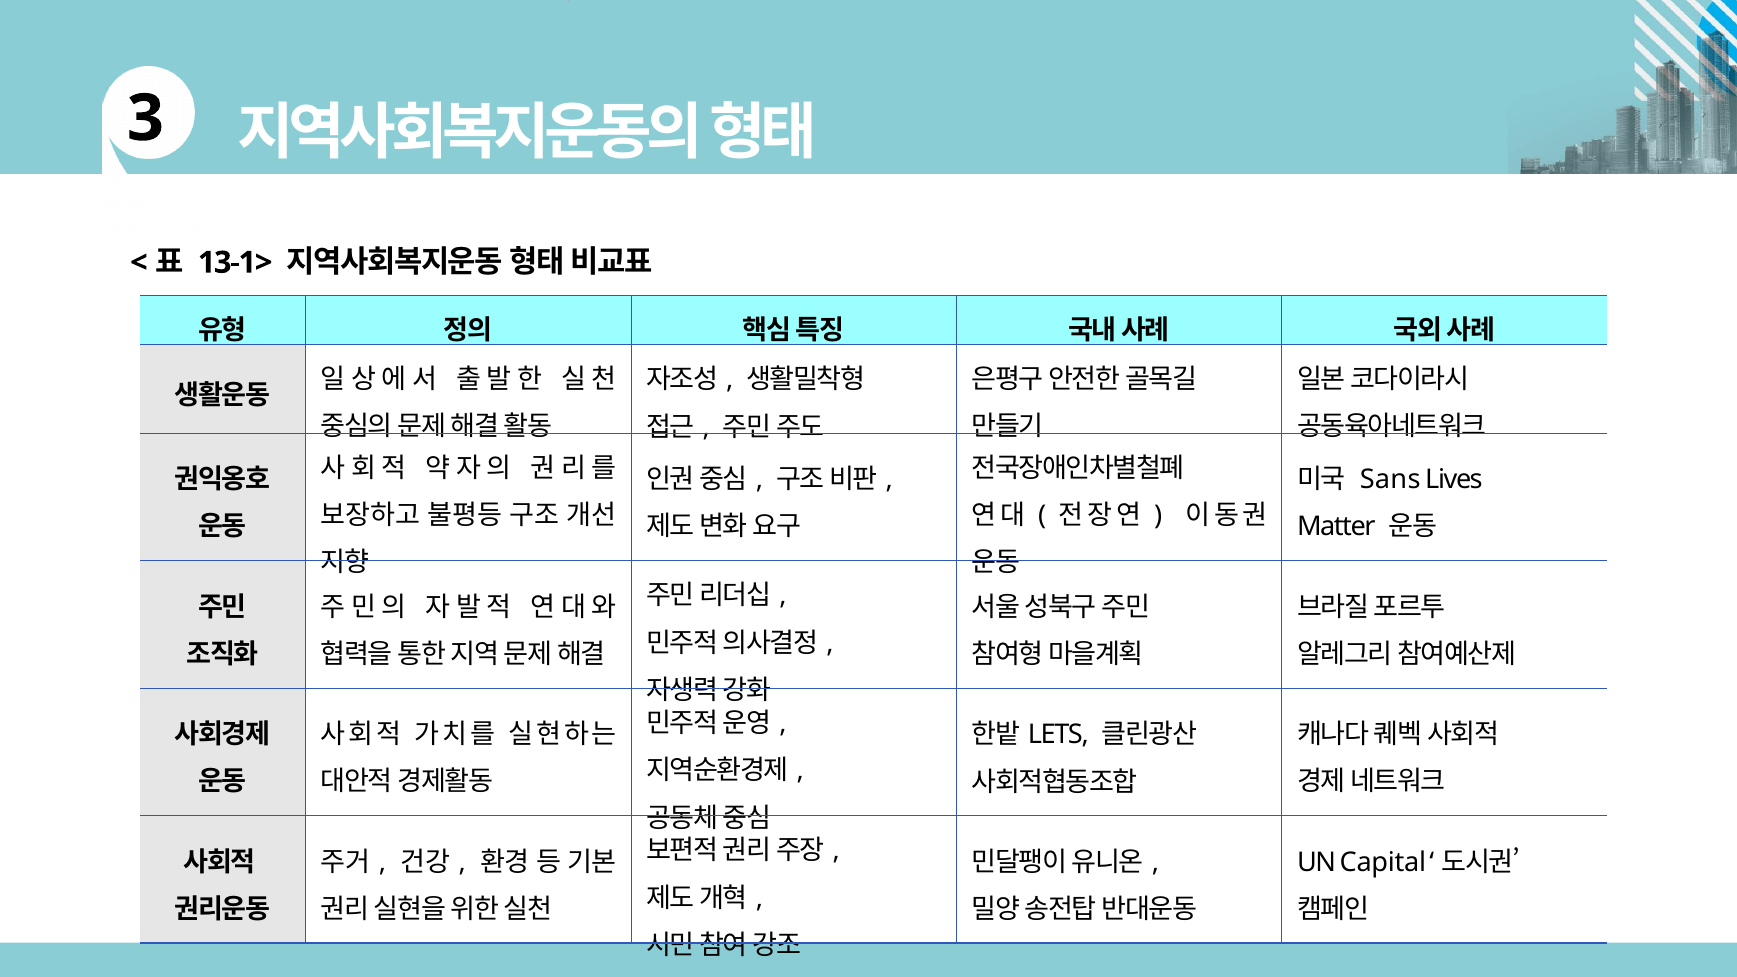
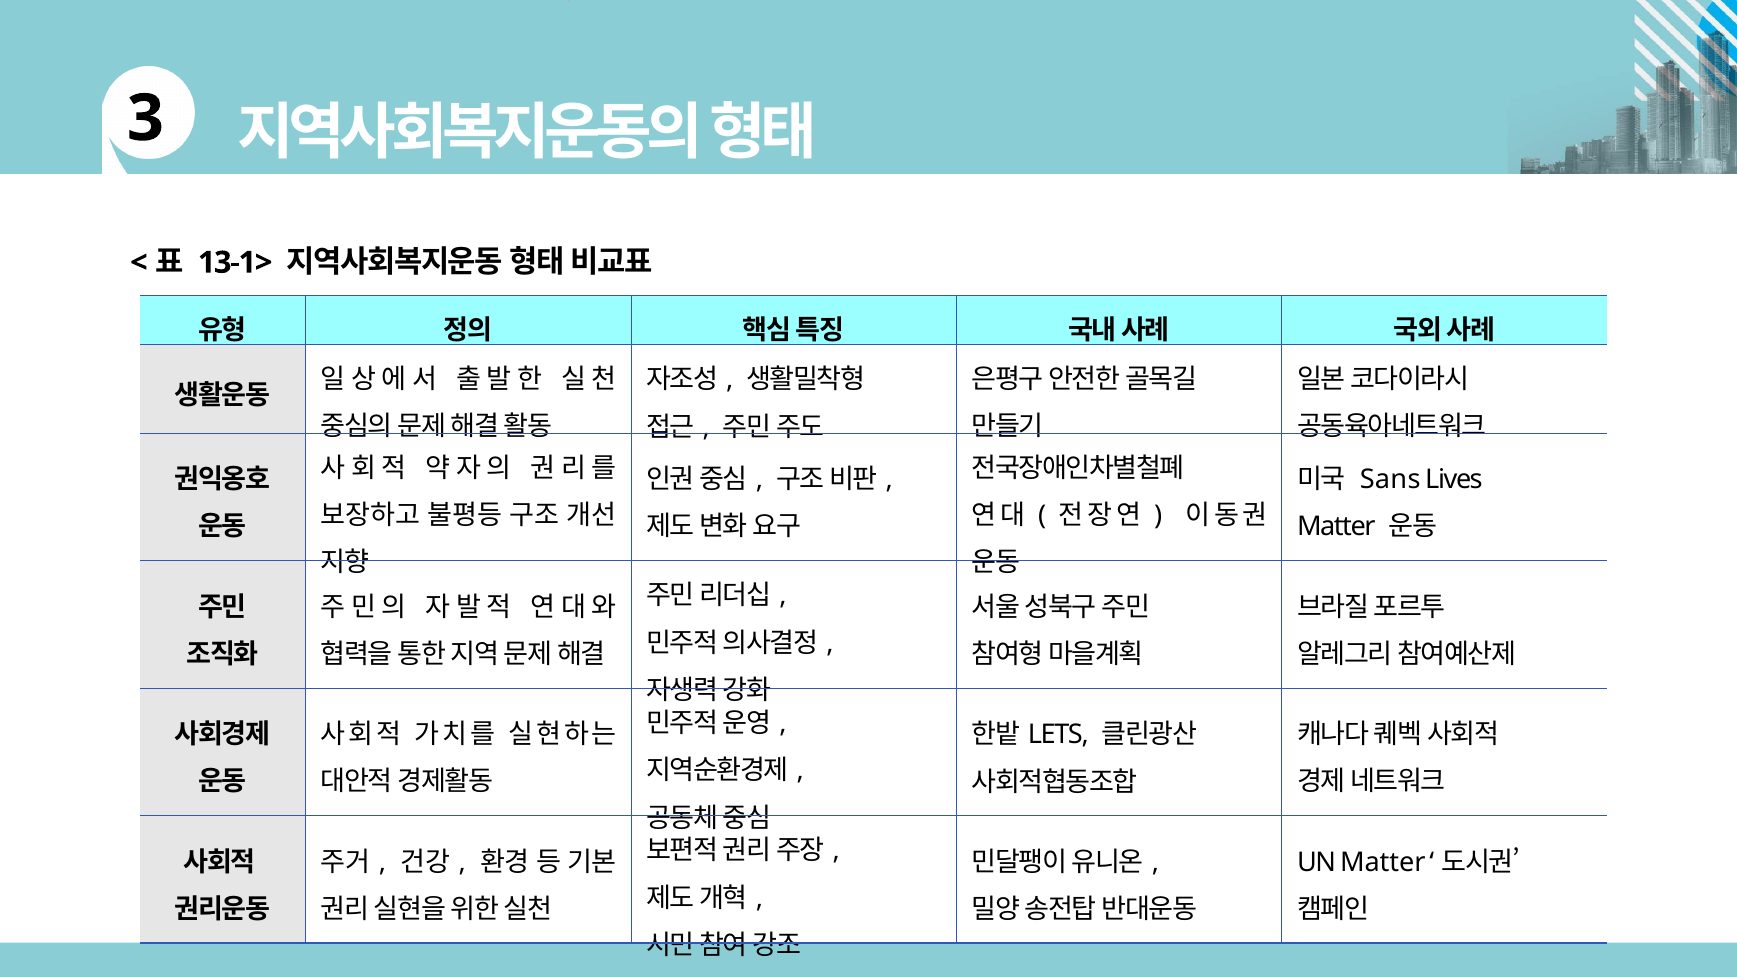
UN Capital: Capital -> Matter
